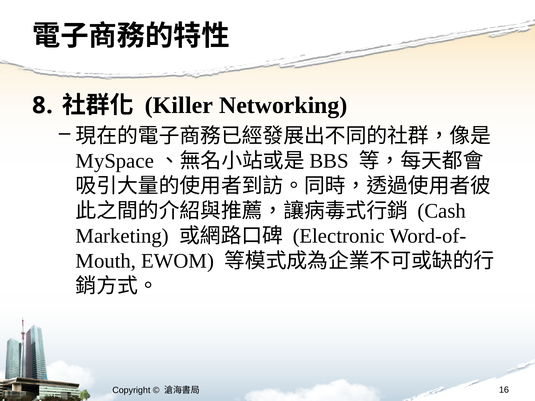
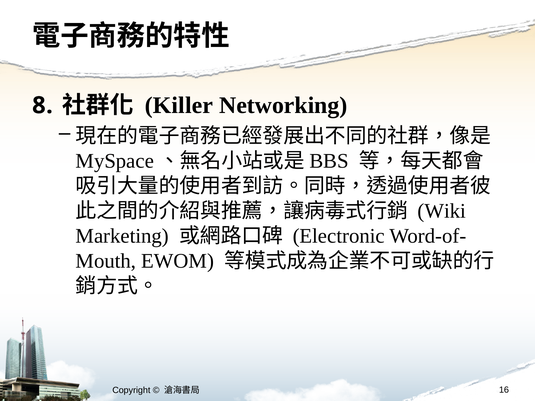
Cash: Cash -> Wiki
